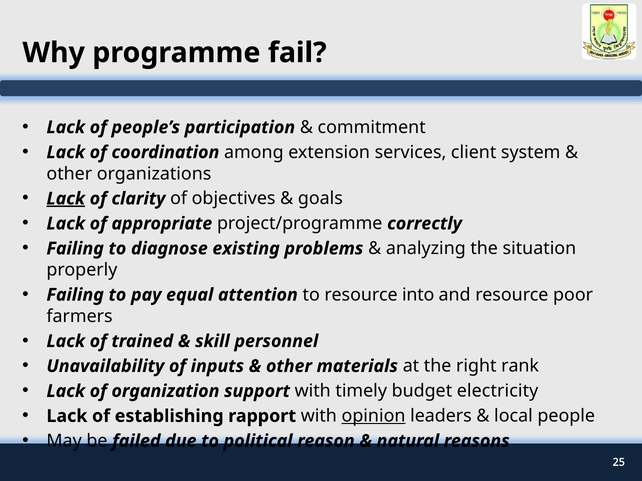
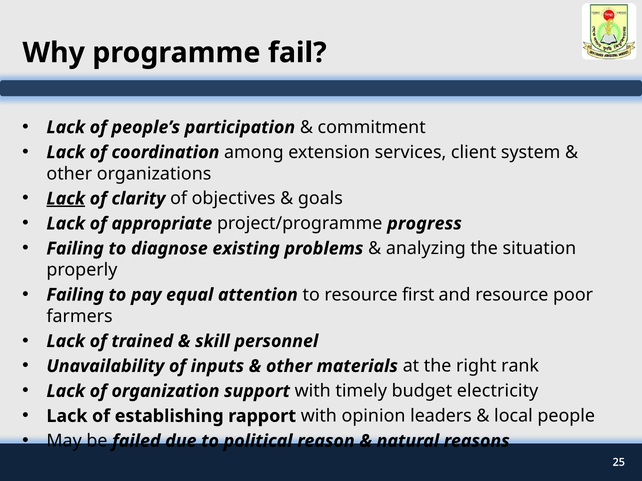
correctly: correctly -> progress
into: into -> first
opinion underline: present -> none
